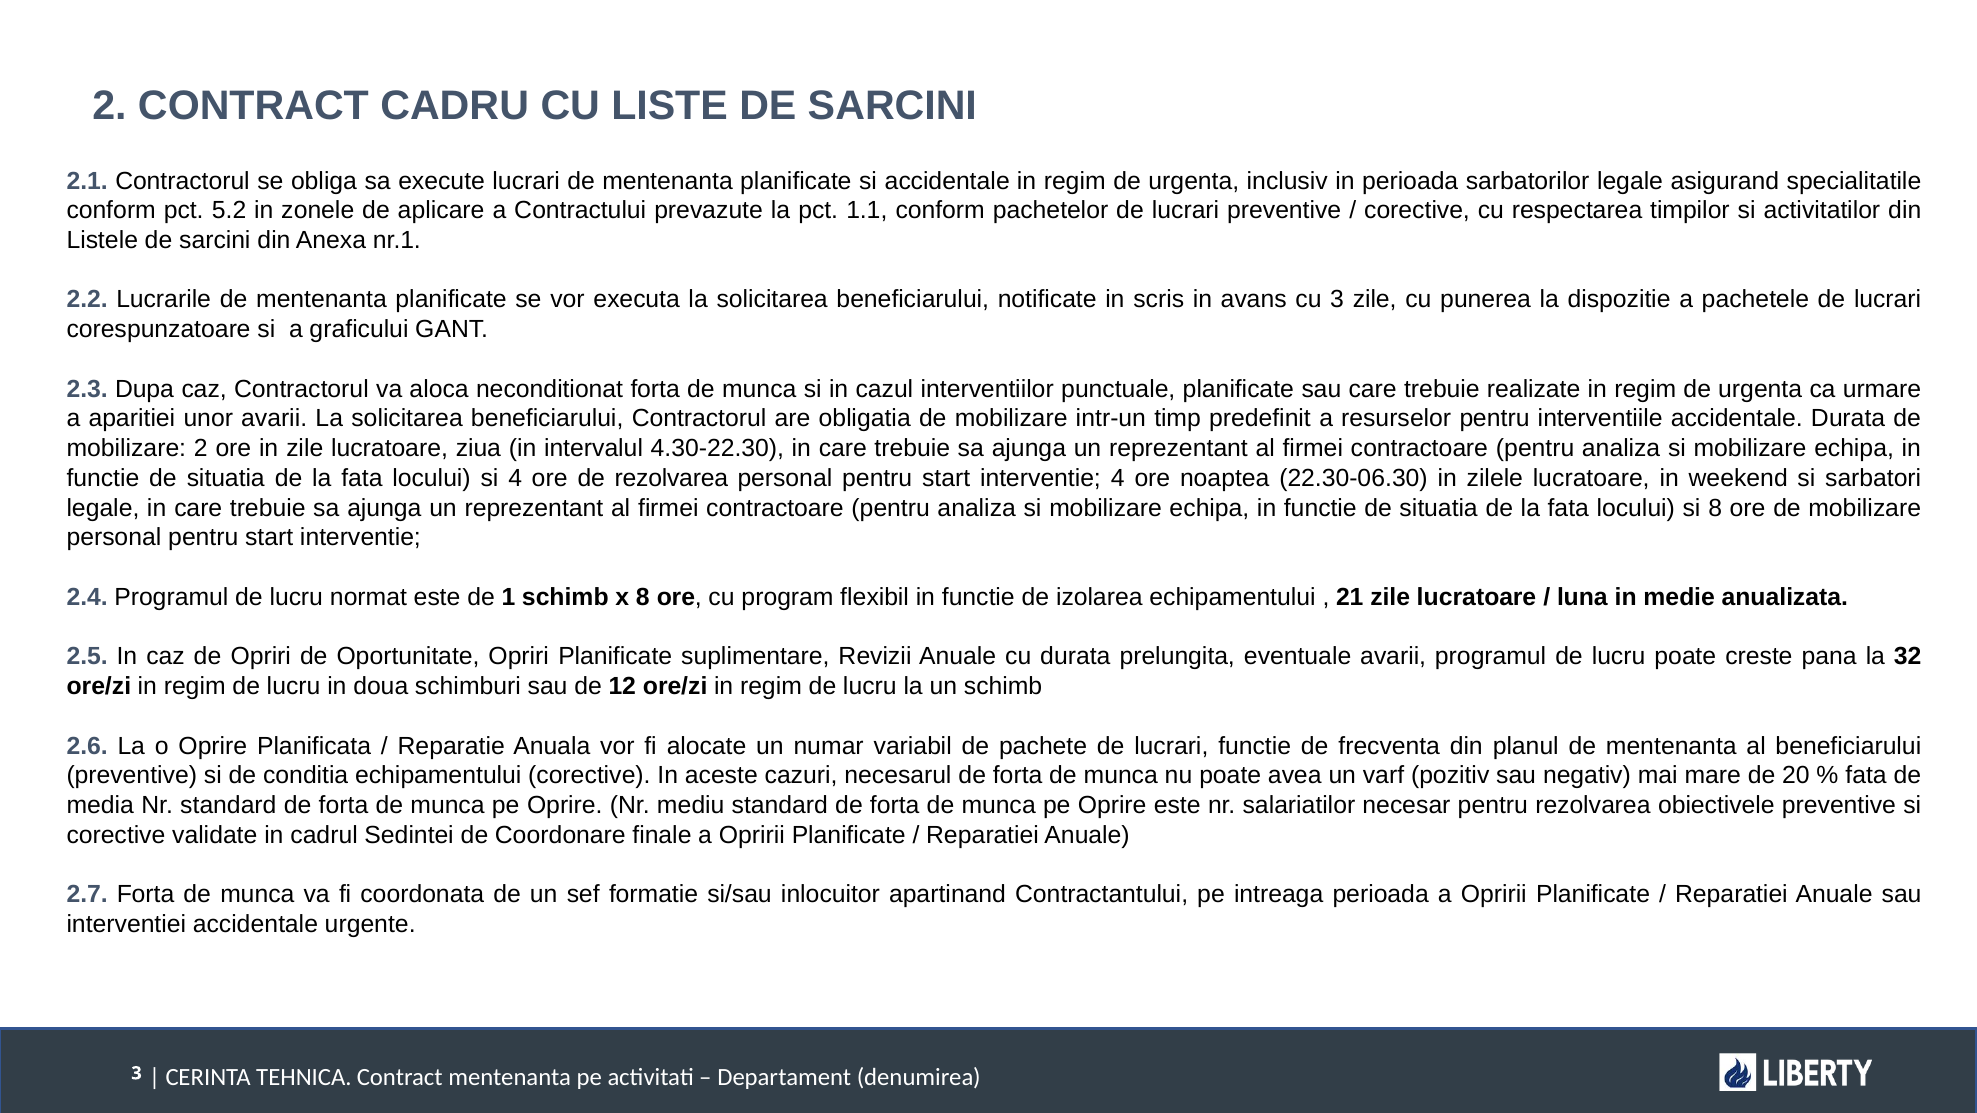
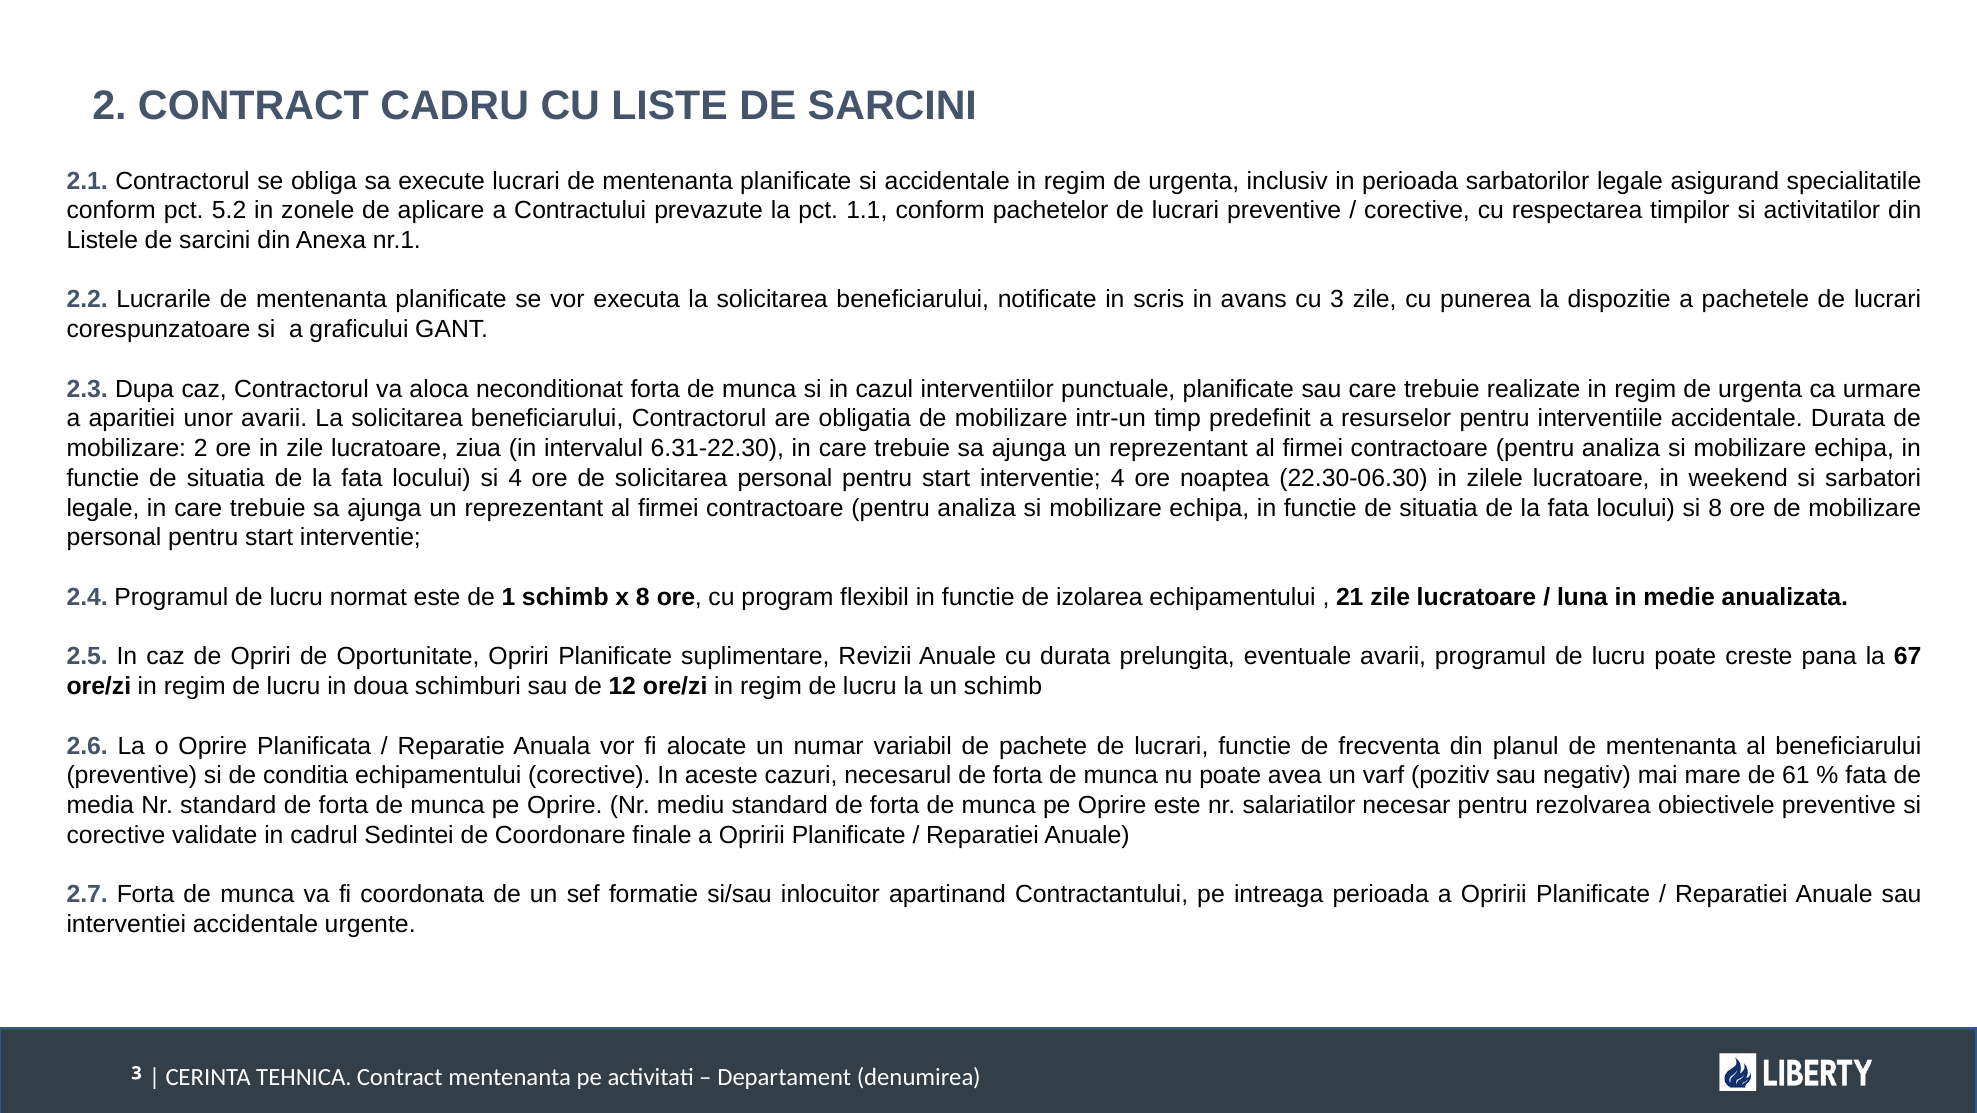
4.30-22.30: 4.30-22.30 -> 6.31-22.30
de rezolvarea: rezolvarea -> solicitarea
32: 32 -> 67
20: 20 -> 61
